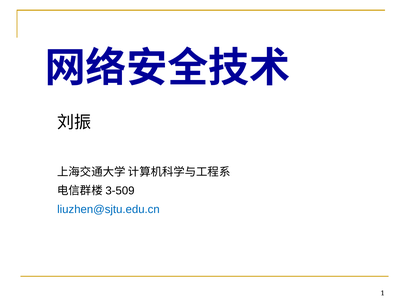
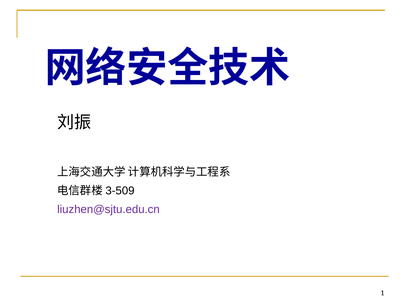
liuzhen@sjtu.edu.cn colour: blue -> purple
